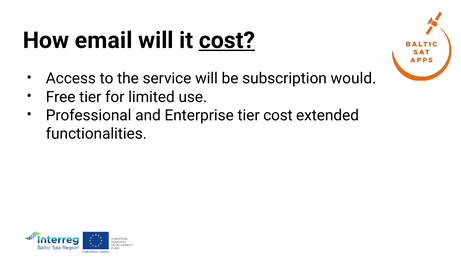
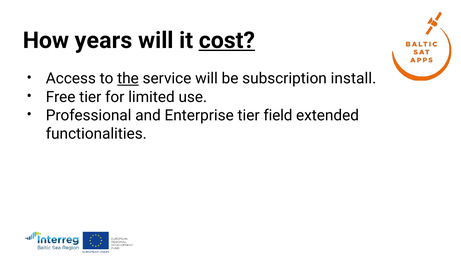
email: email -> years
the underline: none -> present
would: would -> install
tier cost: cost -> field
